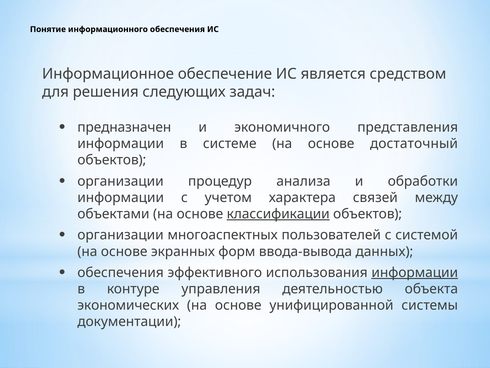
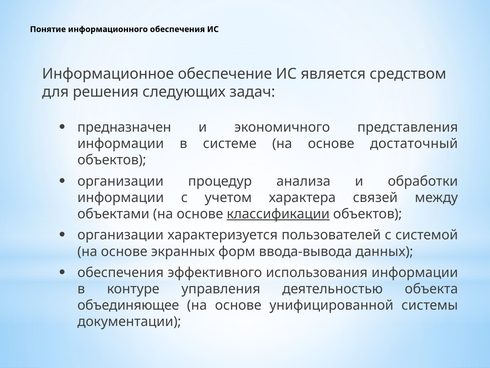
многоаспектных: многоаспектных -> характеризуется
информации at (415, 272) underline: present -> none
экономических: экономических -> объединяющее
